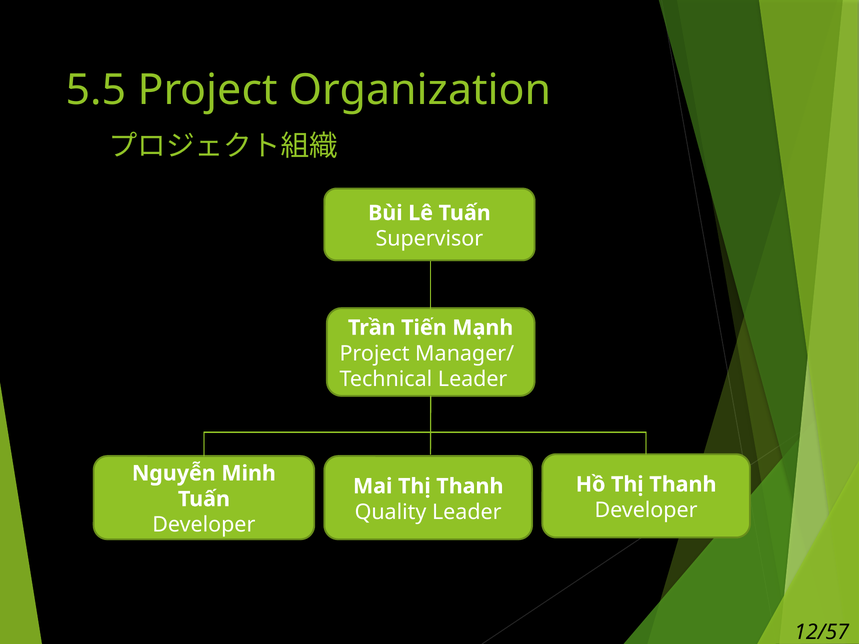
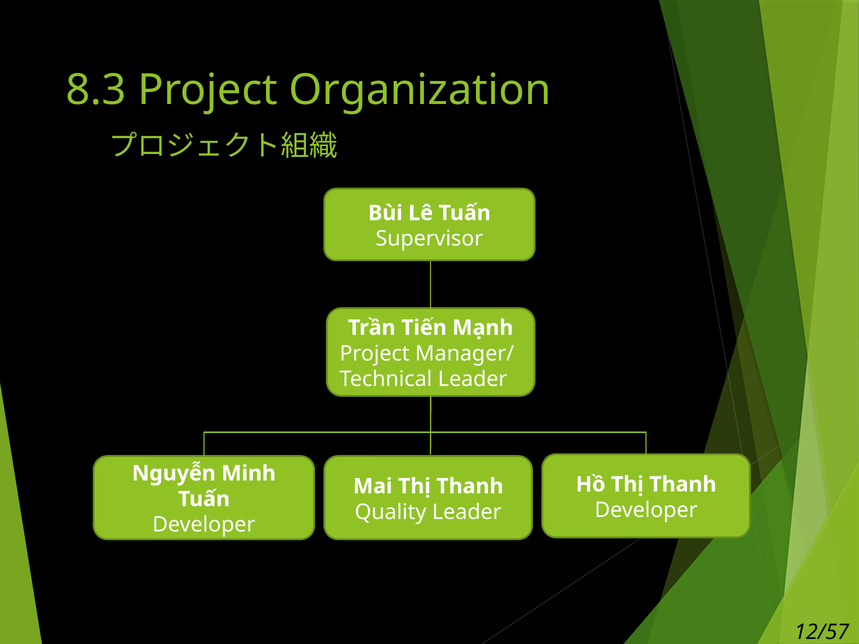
5.5: 5.5 -> 8.3
